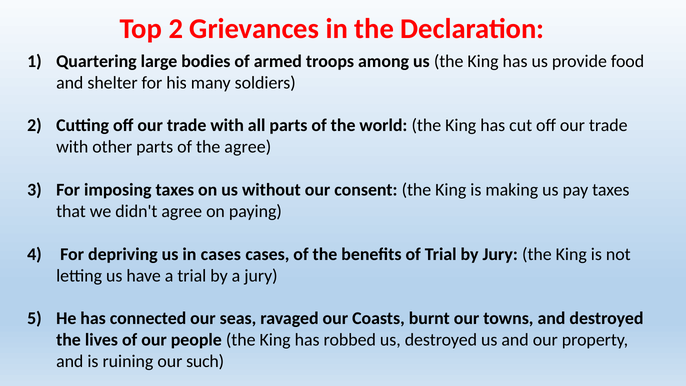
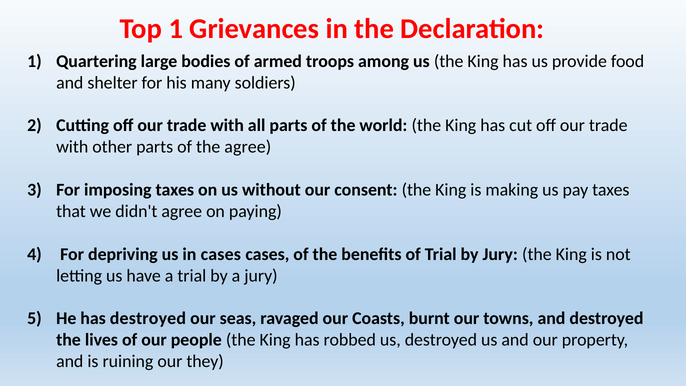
Top 2: 2 -> 1
has connected: connected -> destroyed
such: such -> they
